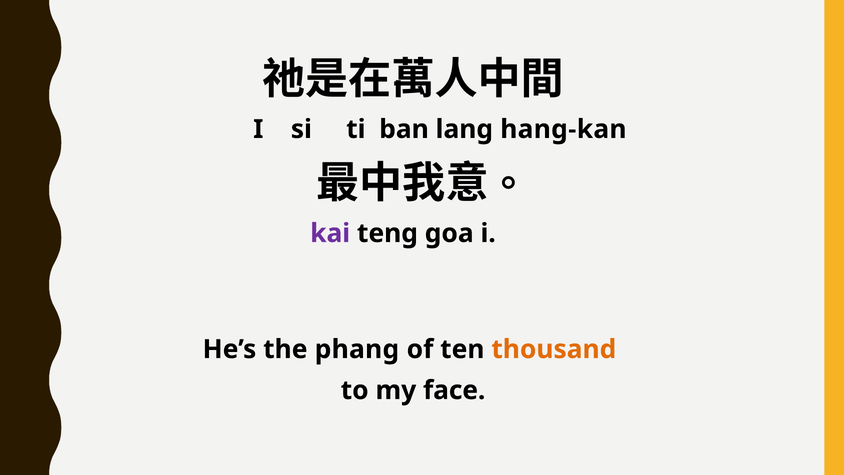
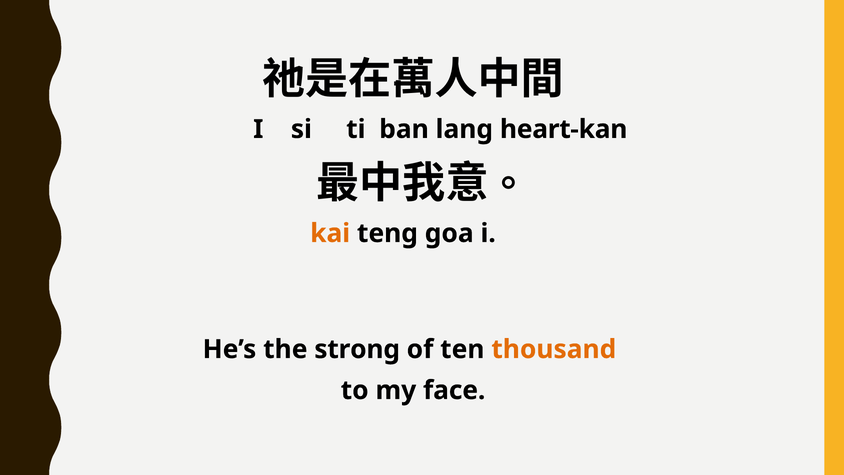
hang-kan: hang-kan -> heart-kan
kai colour: purple -> orange
phang: phang -> strong
